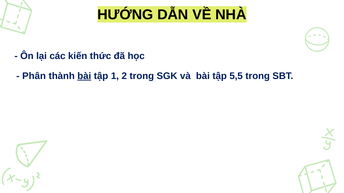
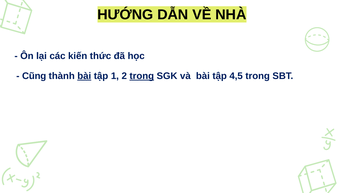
Phân: Phân -> Cũng
trong at (142, 76) underline: none -> present
5,5: 5,5 -> 4,5
